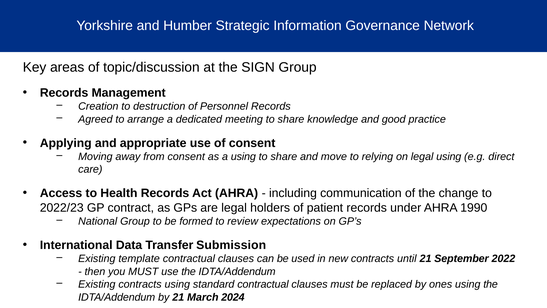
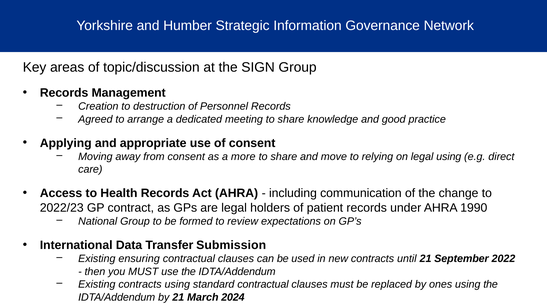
a using: using -> more
template: template -> ensuring
